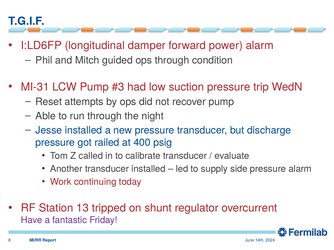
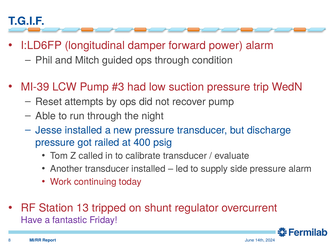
MI-31: MI-31 -> MI-39
